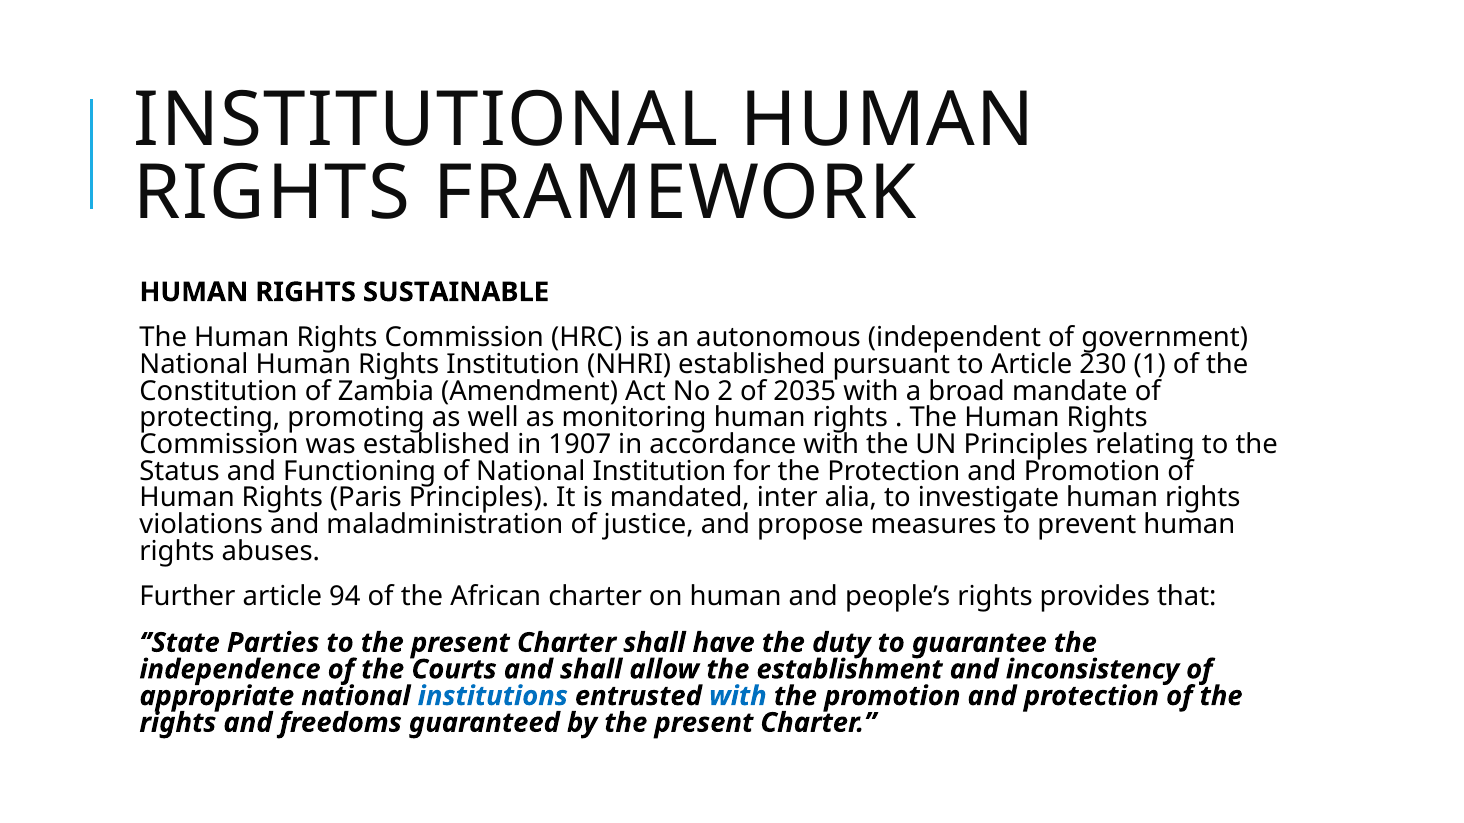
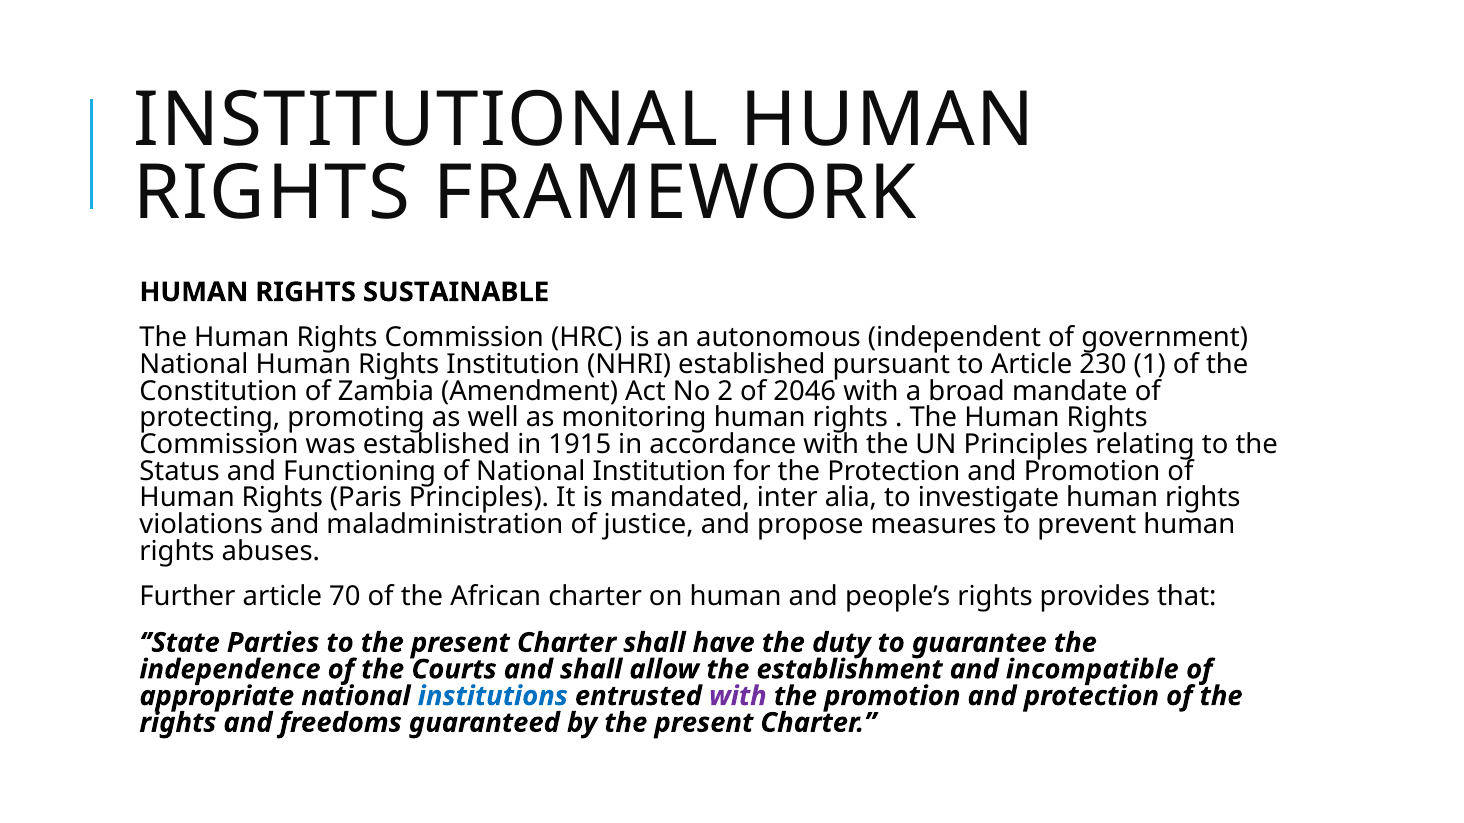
2035: 2035 -> 2046
1907: 1907 -> 1915
94: 94 -> 70
inconsistency: inconsistency -> incompatible
with at (738, 696) colour: blue -> purple
